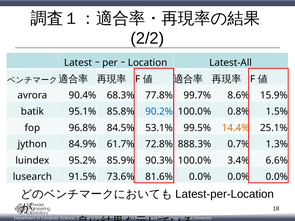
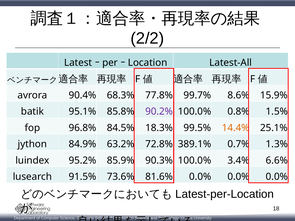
90.2% colour: blue -> purple
53.1%: 53.1% -> 18.3%
61.7%: 61.7% -> 63.2%
888.3%: 888.3% -> 389.1%
